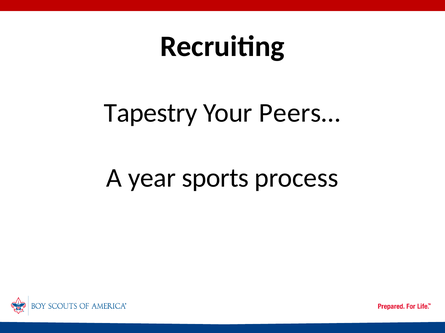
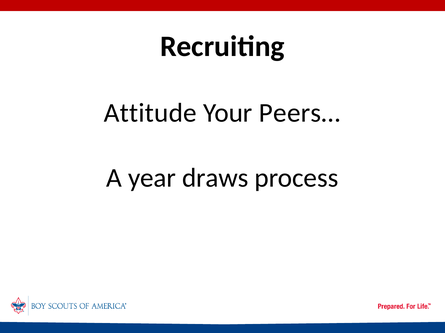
Tapestry: Tapestry -> Attitude
sports: sports -> draws
